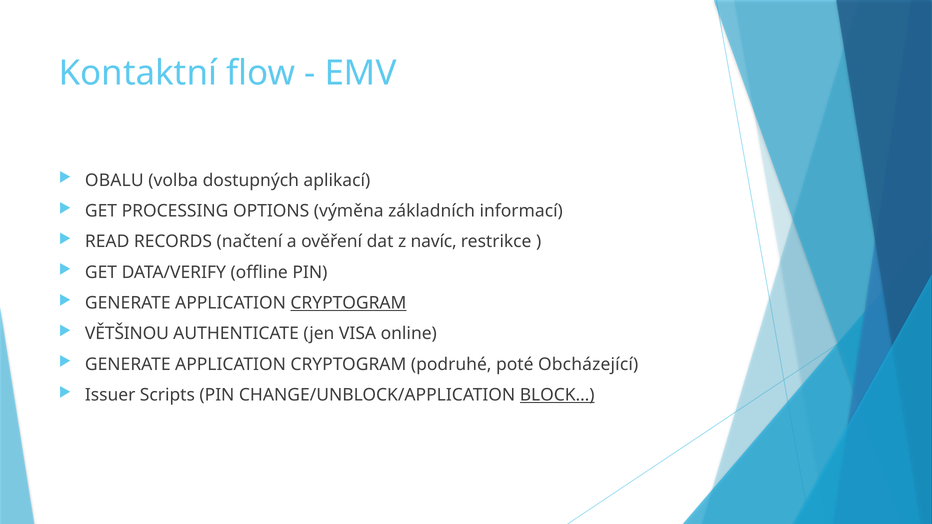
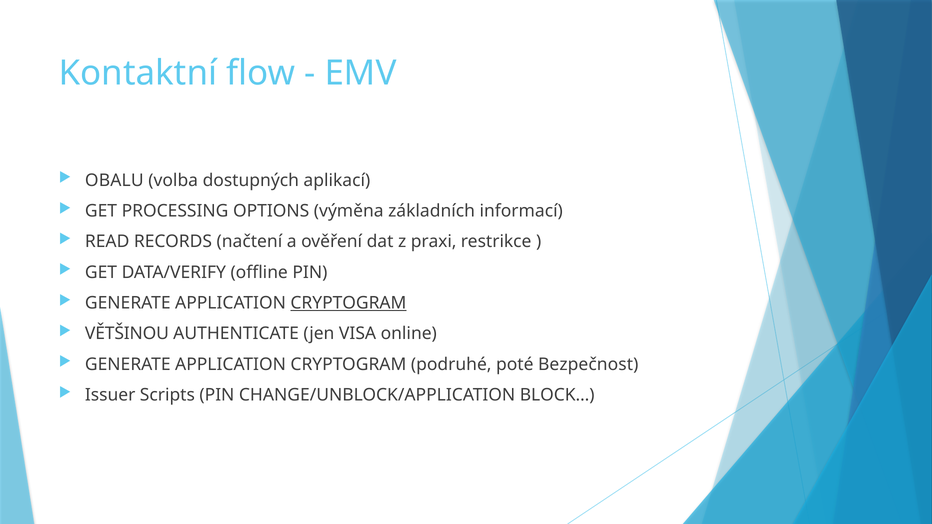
navíc: navíc -> praxi
Obcházející: Obcházející -> Bezpečnost
BLOCK… underline: present -> none
